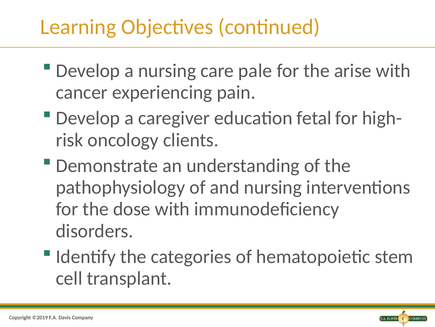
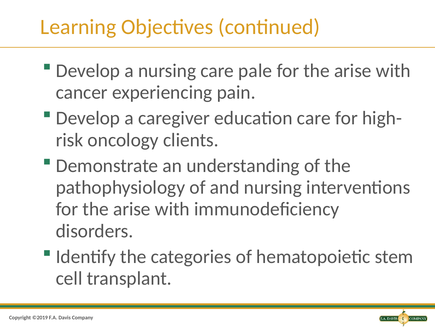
education fetal: fetal -> care
dose at (132, 209): dose -> arise
